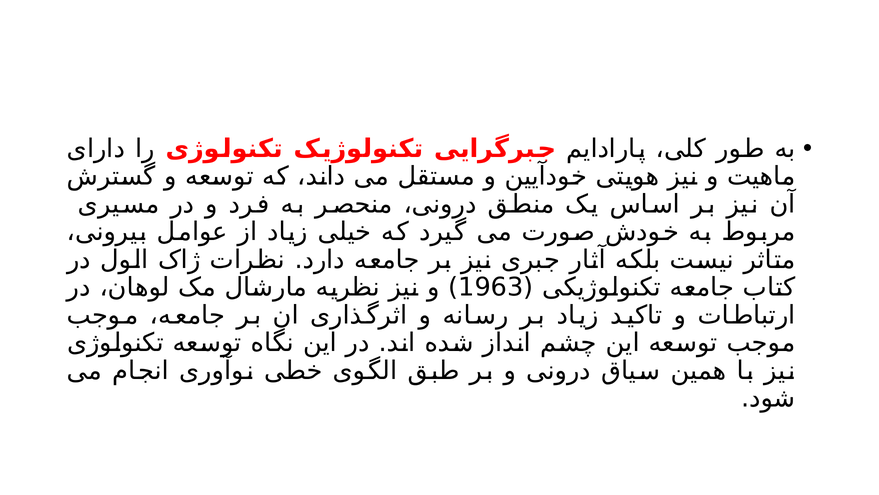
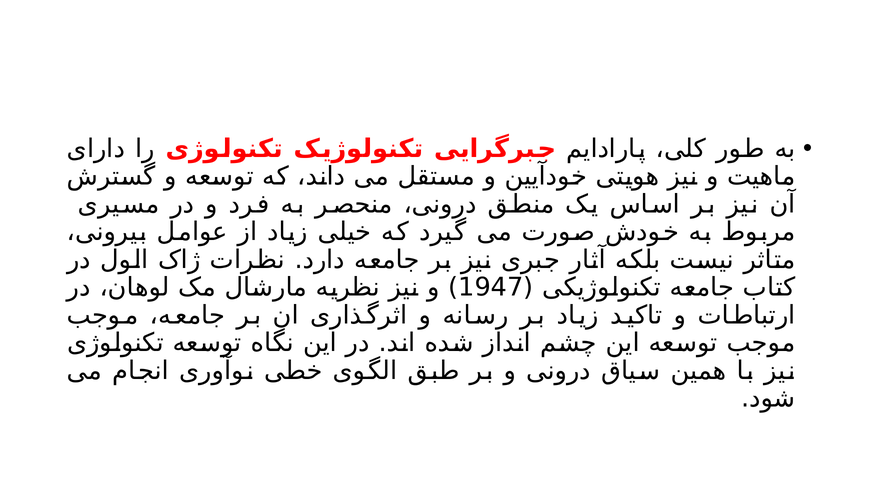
1963: 1963 -> 1947
